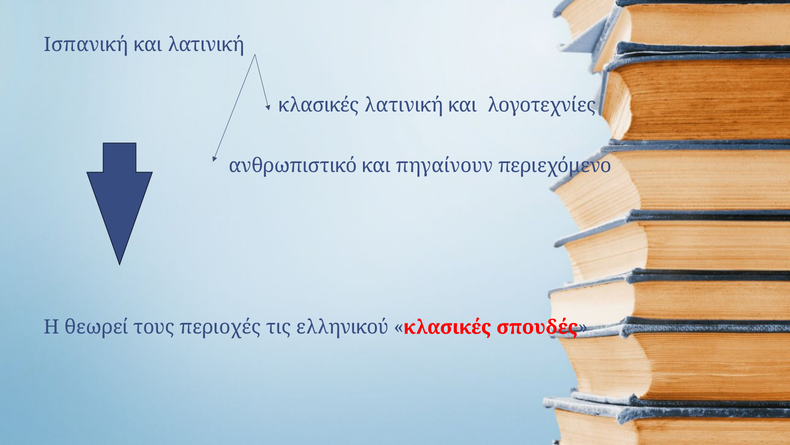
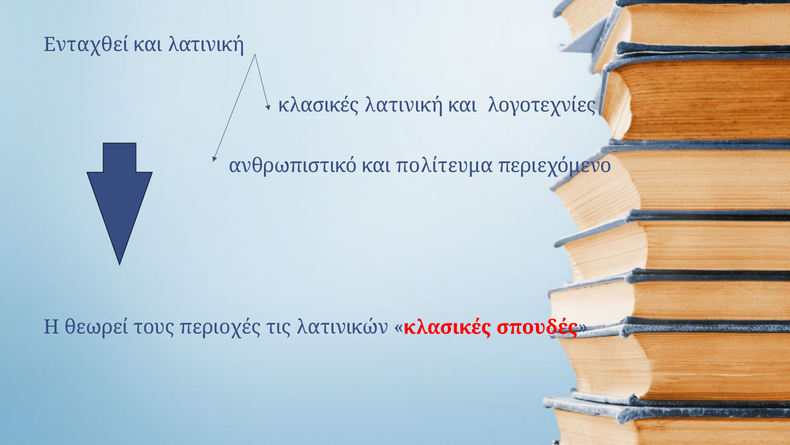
Ισπανική: Ισπανική -> Ενταχθεί
πηγαίνουν: πηγαίνουν -> πολίτευμα
ελληνικού: ελληνικού -> λατινικών
